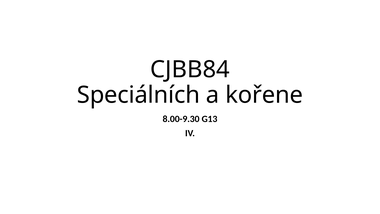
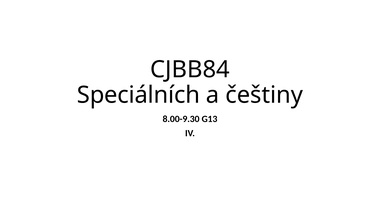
kořene: kořene -> češtiny
